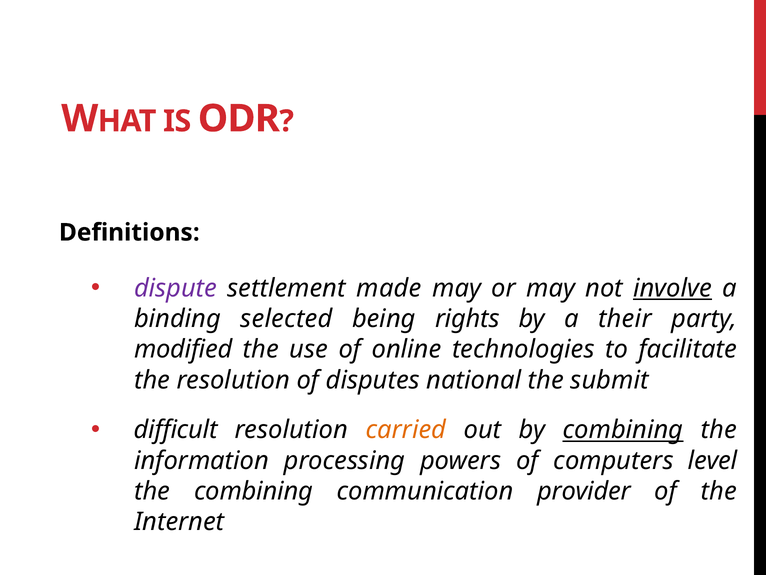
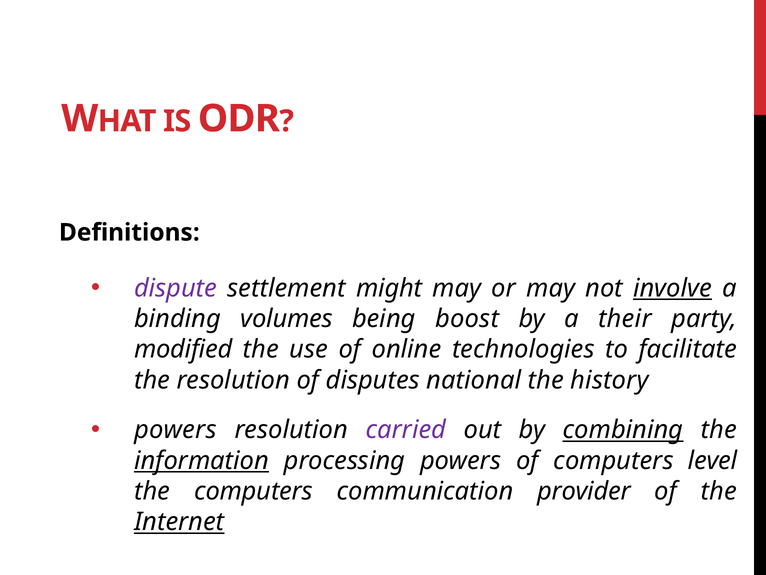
made: made -> might
selected: selected -> volumes
rights: rights -> boost
submit: submit -> history
difficult at (176, 430): difficult -> powers
carried colour: orange -> purple
information underline: none -> present
the combining: combining -> computers
Internet underline: none -> present
